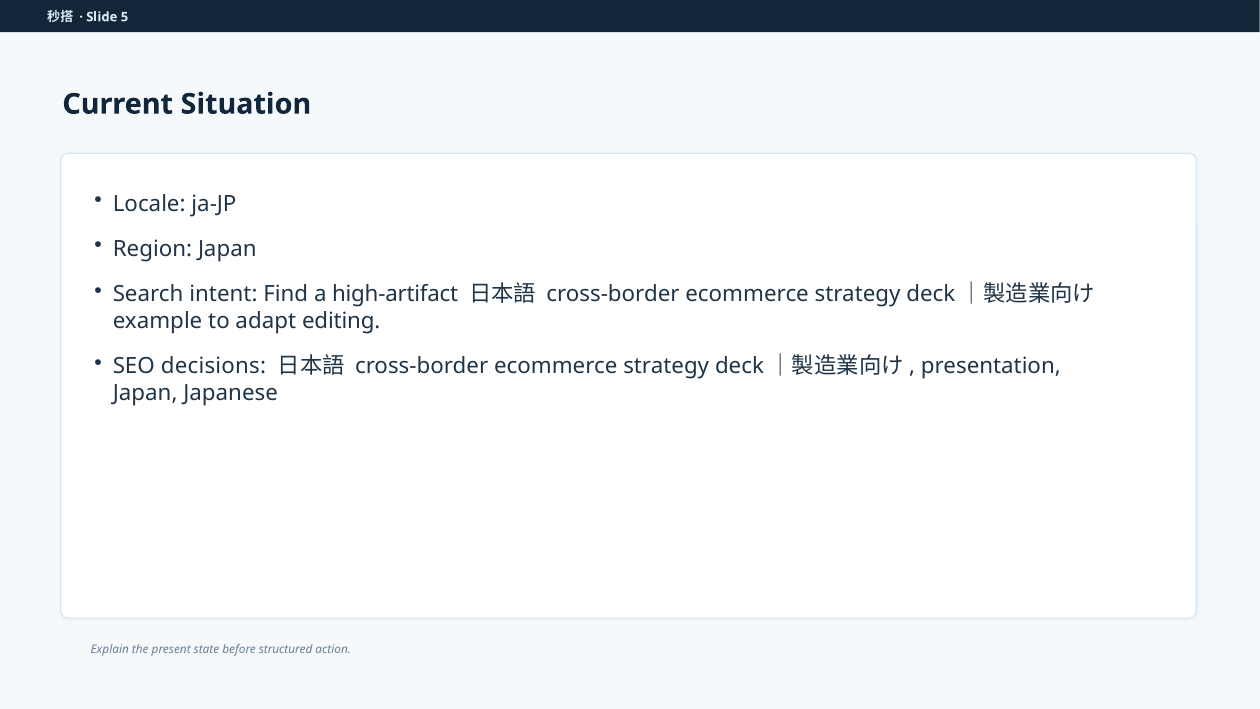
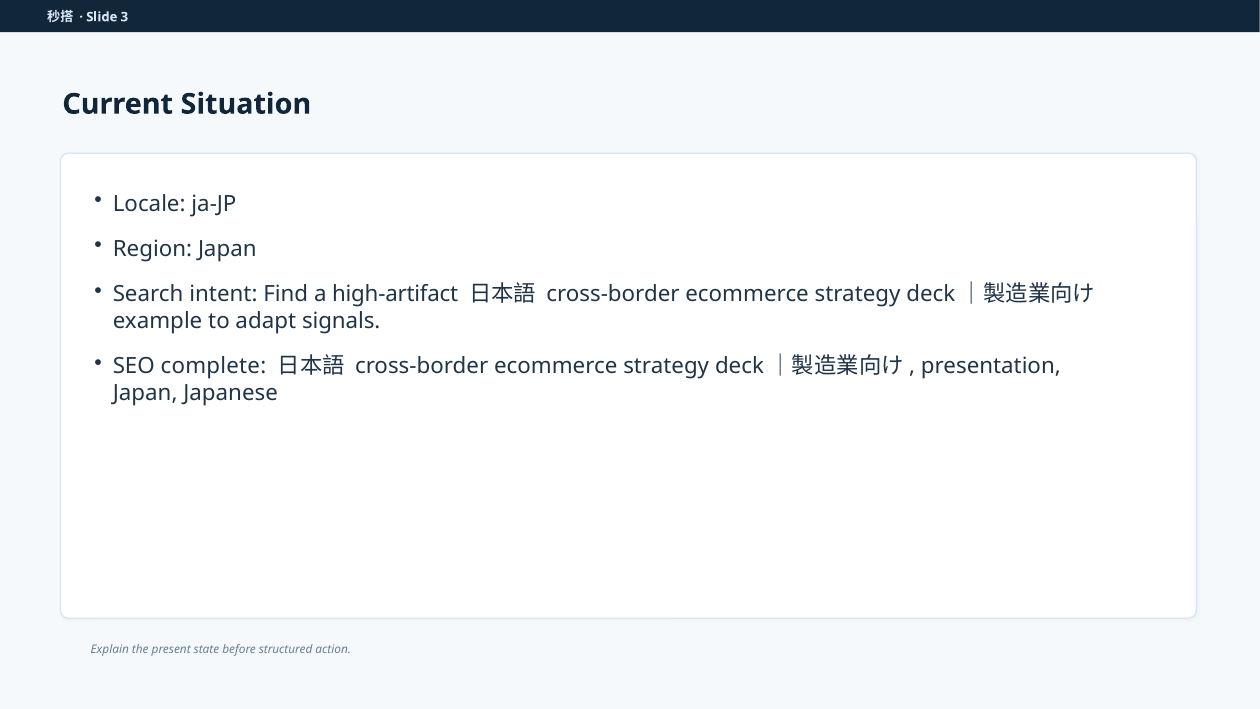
5: 5 -> 3
editing: editing -> signals
decisions: decisions -> complete
